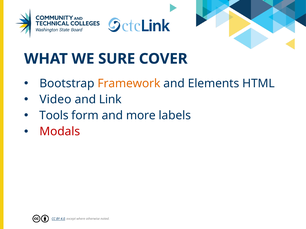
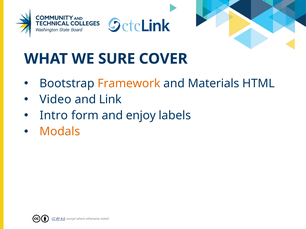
Elements: Elements -> Materials
Tools: Tools -> Intro
more: more -> enjoy
Modals colour: red -> orange
